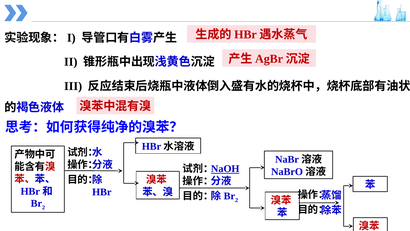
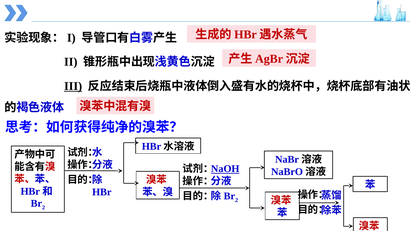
III underline: none -> present
